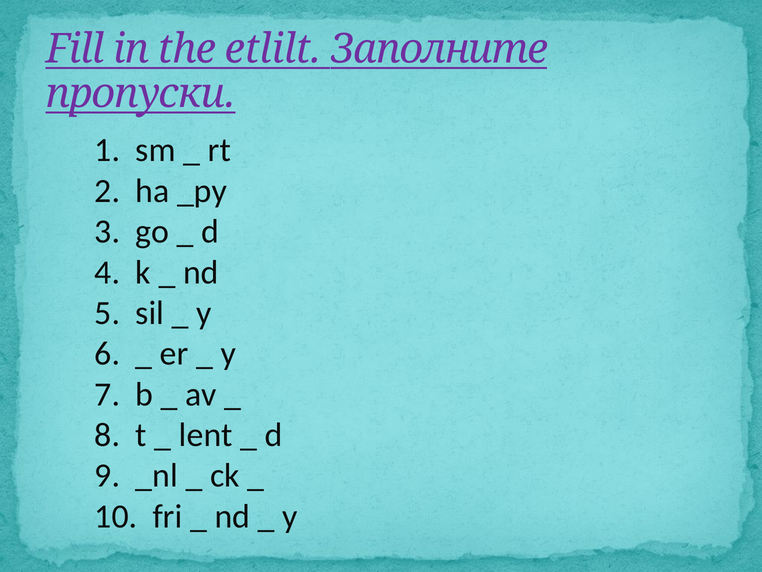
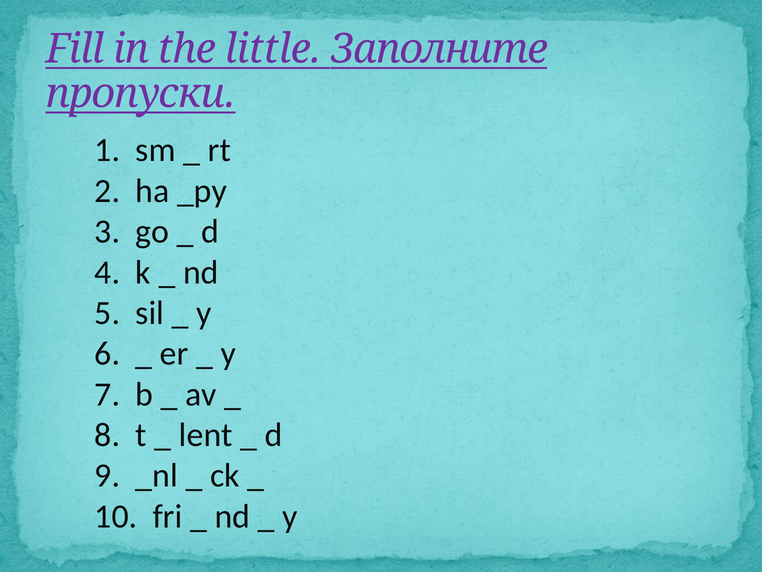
etlilt: etlilt -> little
